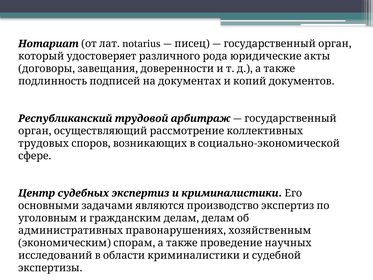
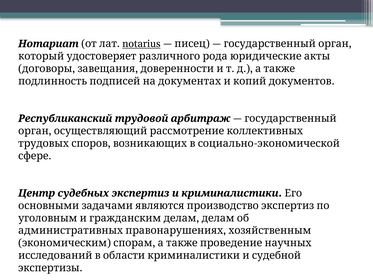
notarius underline: none -> present
